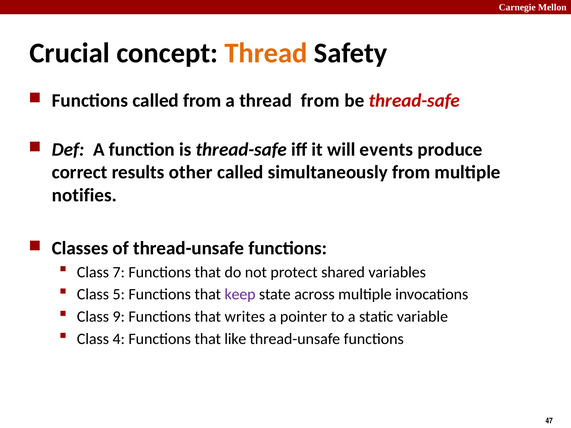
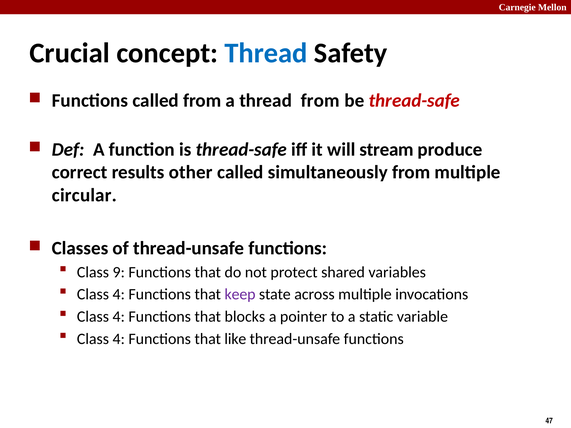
Thread at (266, 53) colour: orange -> blue
events: events -> stream
notifies: notifies -> circular
7: 7 -> 9
5 at (119, 295): 5 -> 4
9 at (119, 317): 9 -> 4
writes: writes -> blocks
